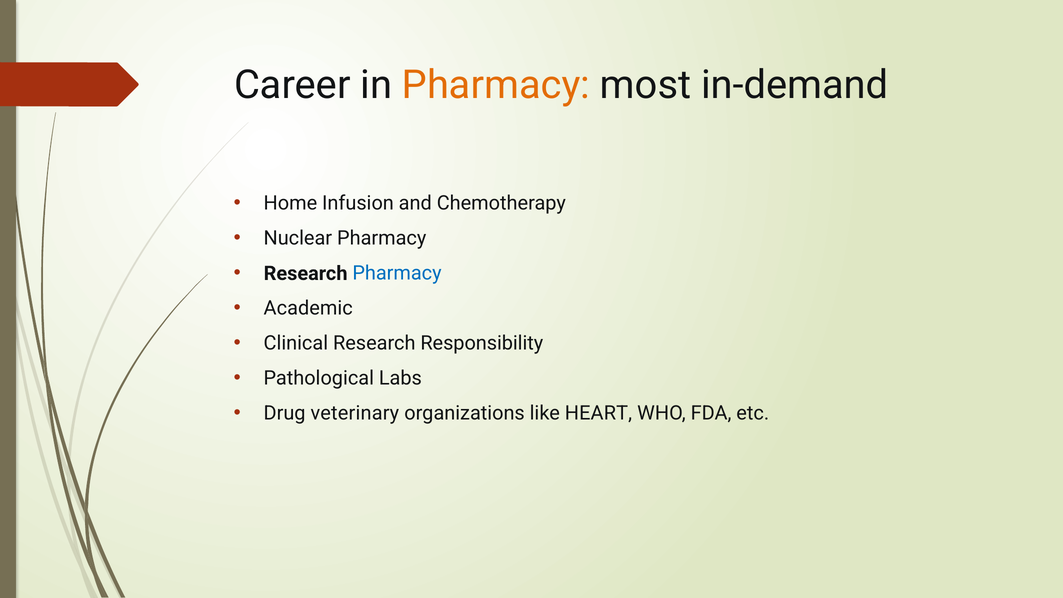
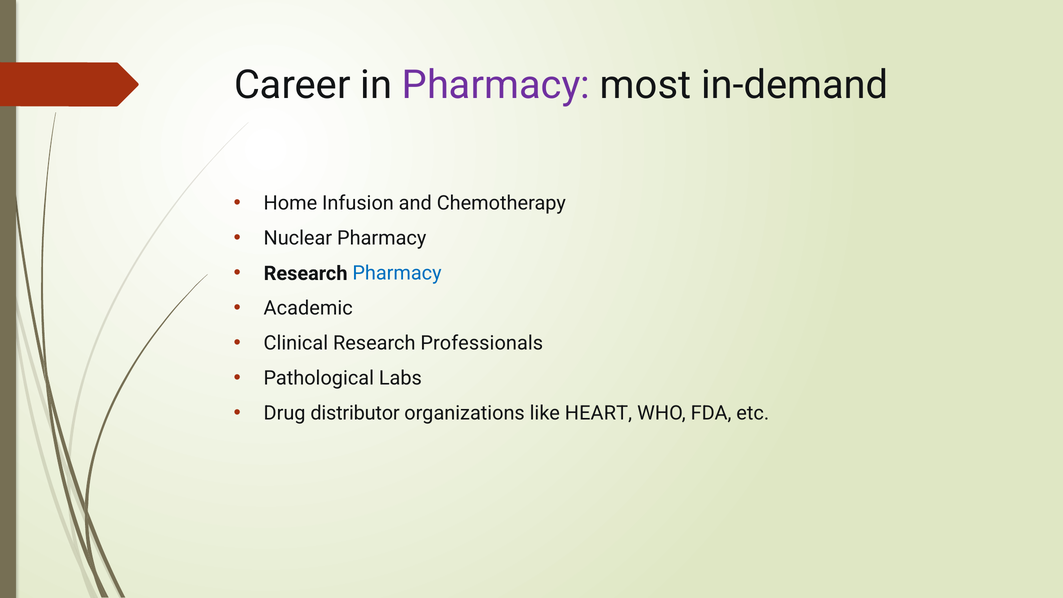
Pharmacy at (496, 85) colour: orange -> purple
Responsibility: Responsibility -> Professionals
veterinary: veterinary -> distributor
